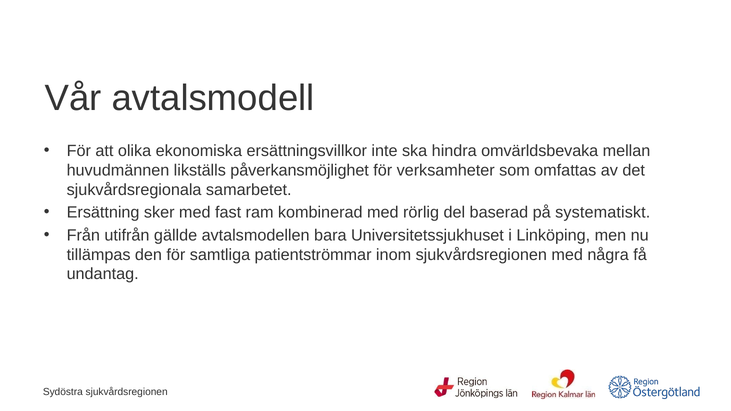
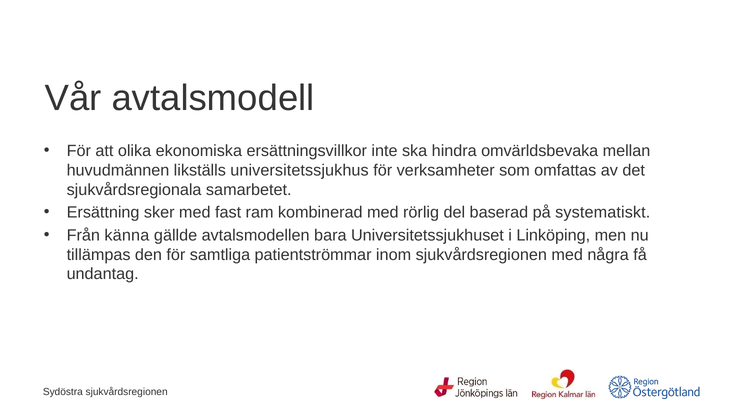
påverkansmöjlighet: påverkansmöjlighet -> universitetssjukhus
utifrån: utifrån -> känna
